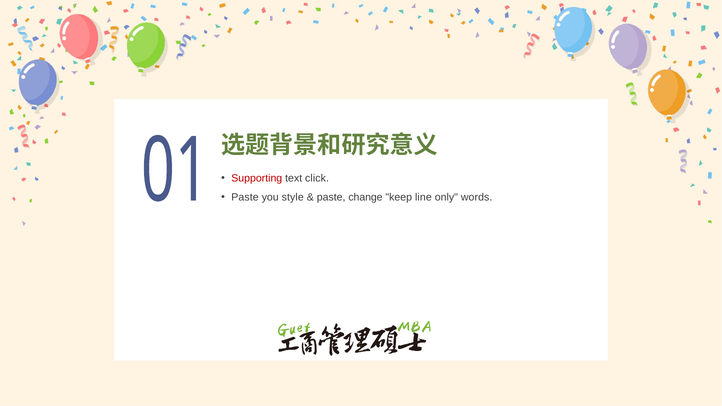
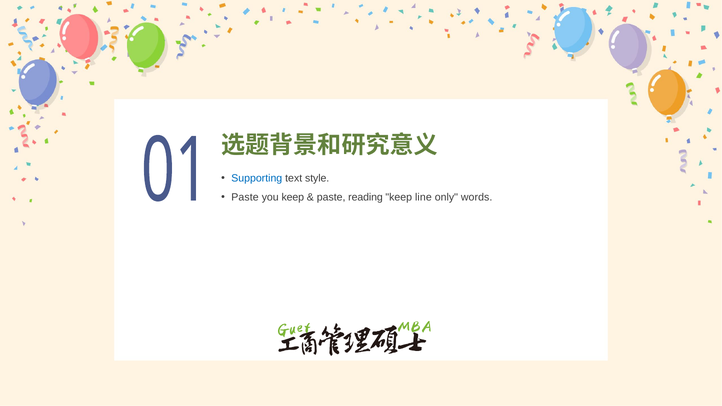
Supporting colour: red -> blue
click: click -> style
you style: style -> keep
change: change -> reading
